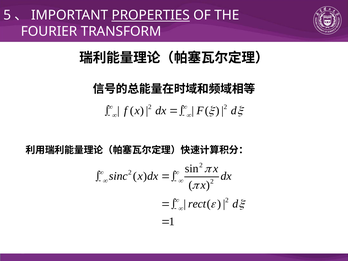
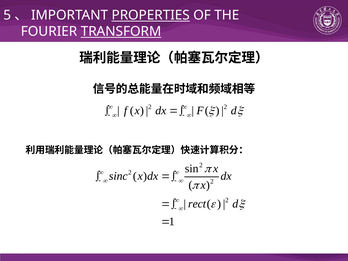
TRANSFORM underline: none -> present
